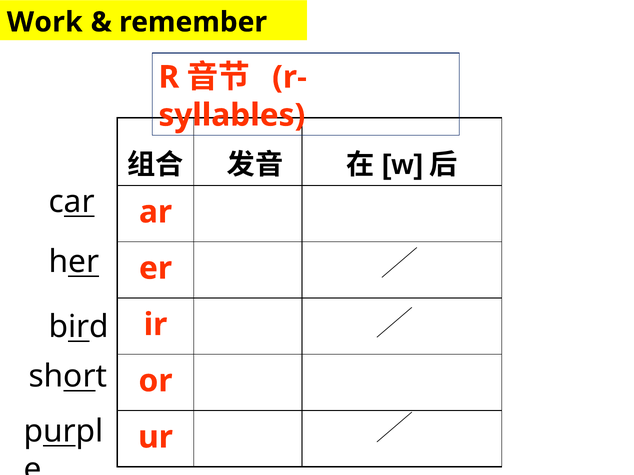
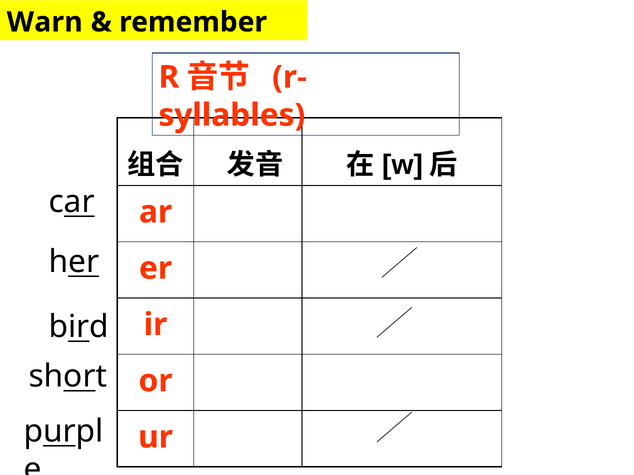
Work: Work -> Warn
